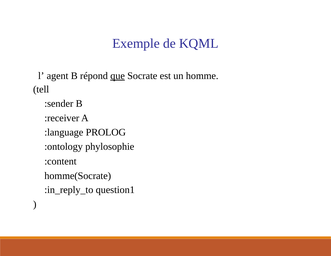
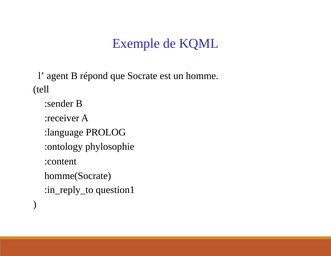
que underline: present -> none
